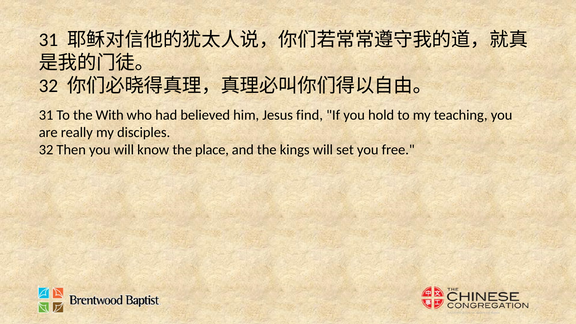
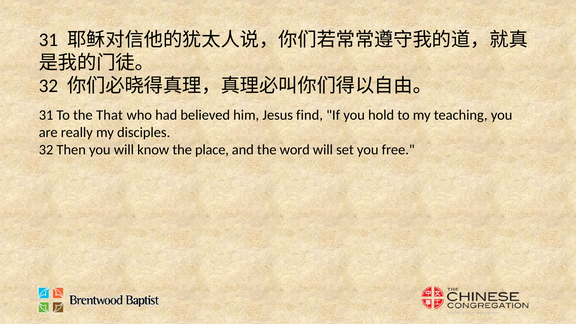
With: With -> That
kings: kings -> word
